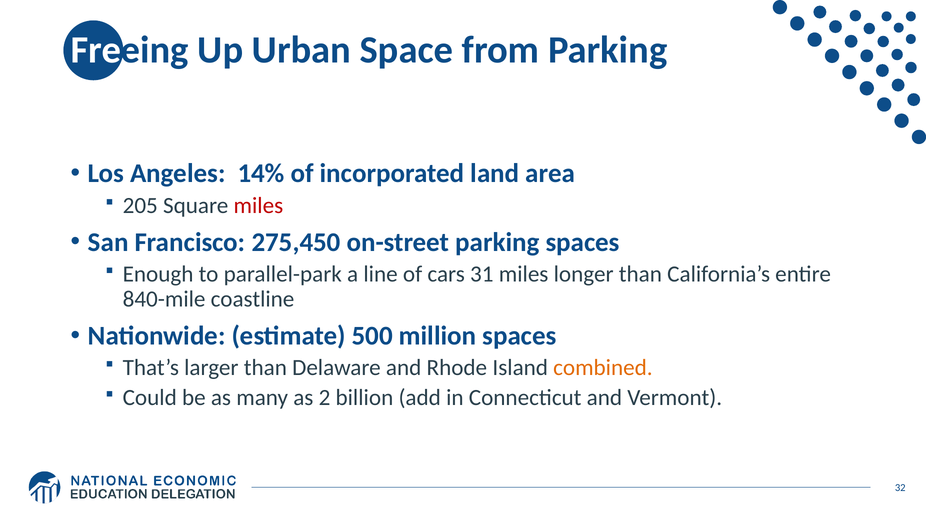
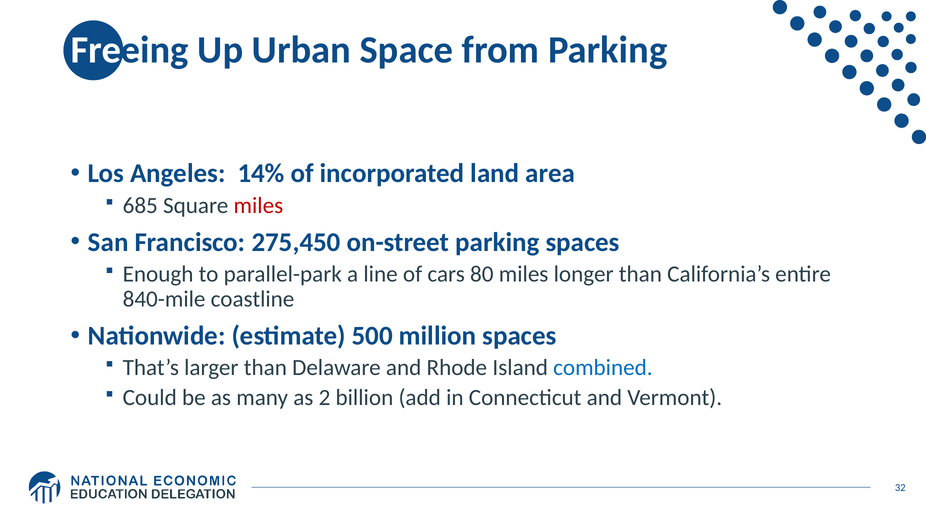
205: 205 -> 685
31: 31 -> 80
combined colour: orange -> blue
